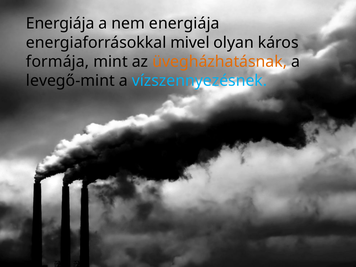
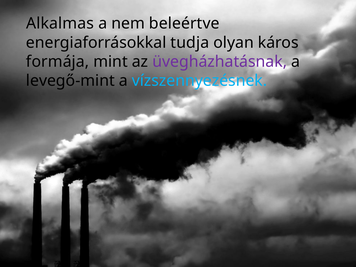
Energiája at (60, 24): Energiája -> Alkalmas
nem energiája: energiája -> beleértve
mivel: mivel -> tudja
üvegházhatásnak colour: orange -> purple
